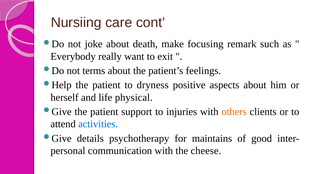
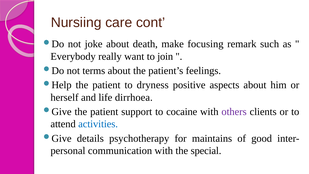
exit: exit -> join
physical: physical -> dirrhoea
injuries: injuries -> cocaine
others colour: orange -> purple
cheese: cheese -> special
